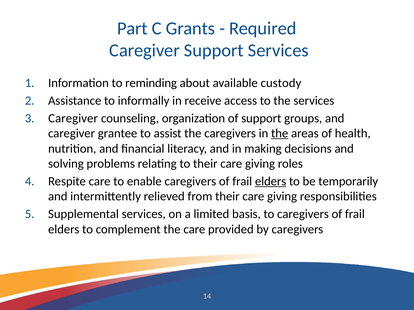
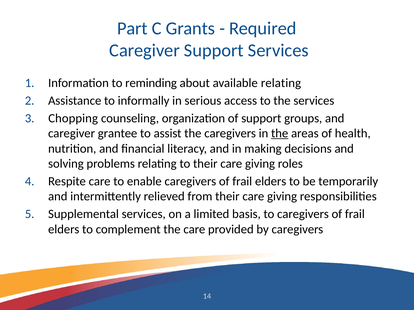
available custody: custody -> relating
receive: receive -> serious
Caregiver at (73, 118): Caregiver -> Chopping
elders at (271, 182) underline: present -> none
